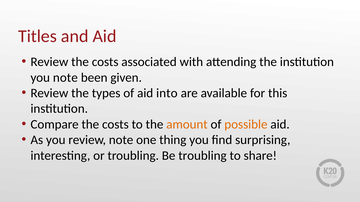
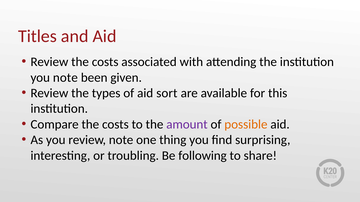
into: into -> sort
amount colour: orange -> purple
Be troubling: troubling -> following
